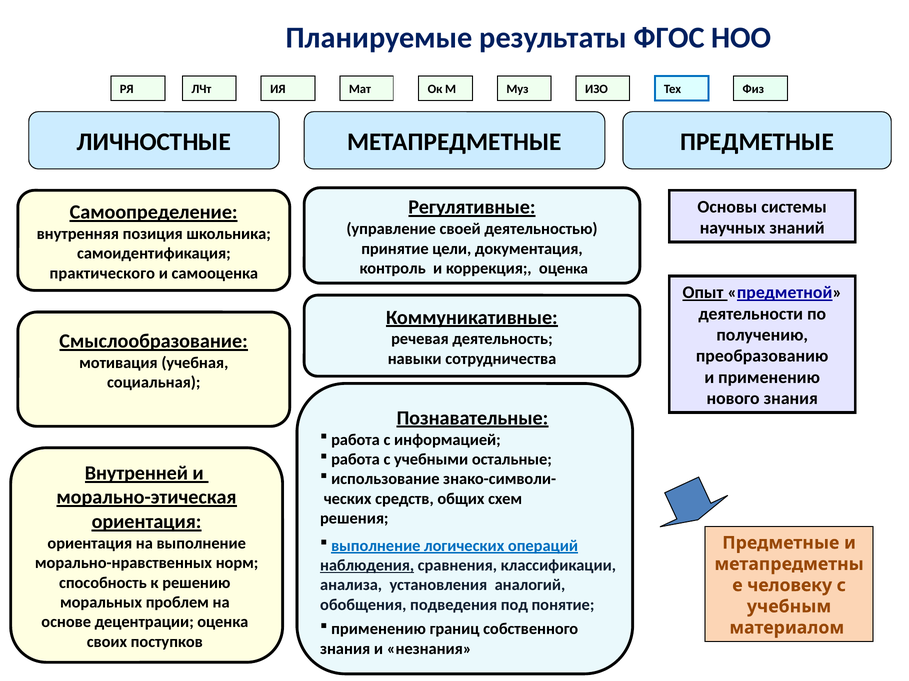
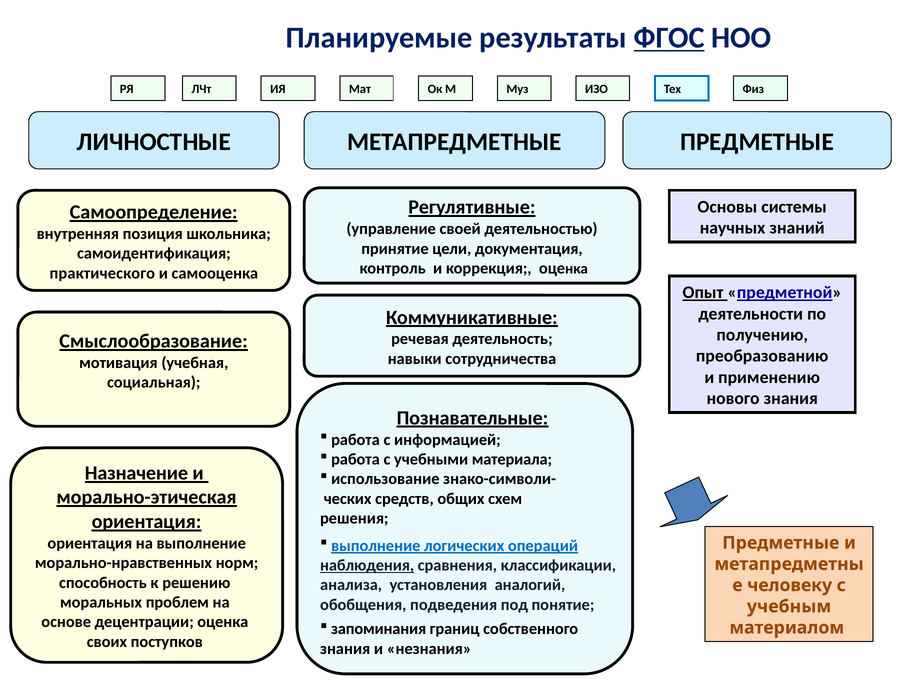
ФГОС underline: none -> present
остальные: остальные -> материала
Внутренней: Внутренней -> Назначение
применению at (379, 630): применению -> запоминания
